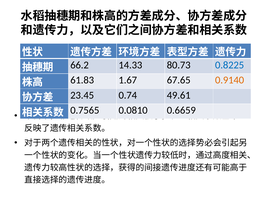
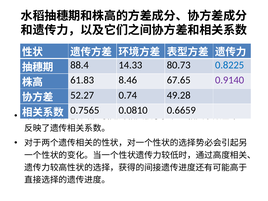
66.2: 66.2 -> 88.4
1.67: 1.67 -> 8.46
0.9140 colour: orange -> purple
23.45: 23.45 -> 52.27
49.61: 49.61 -> 49.28
